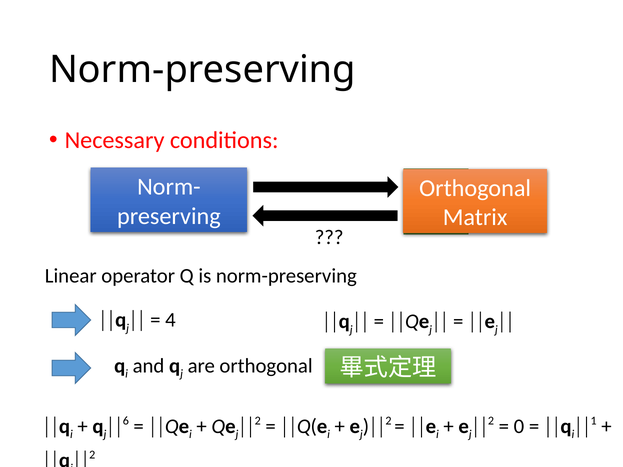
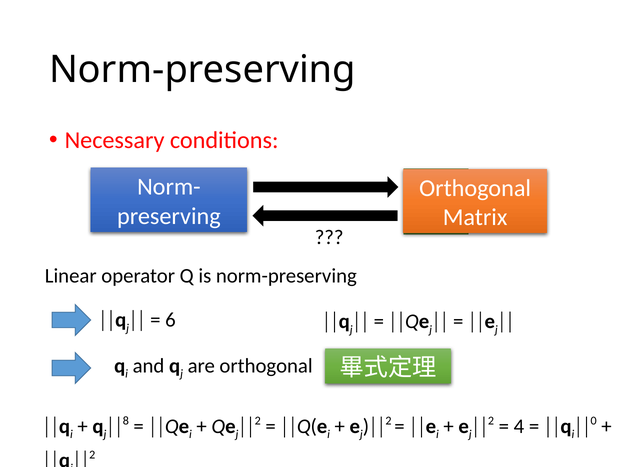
4: 4 -> 6
6: 6 -> 8
0: 0 -> 4
1: 1 -> 0
